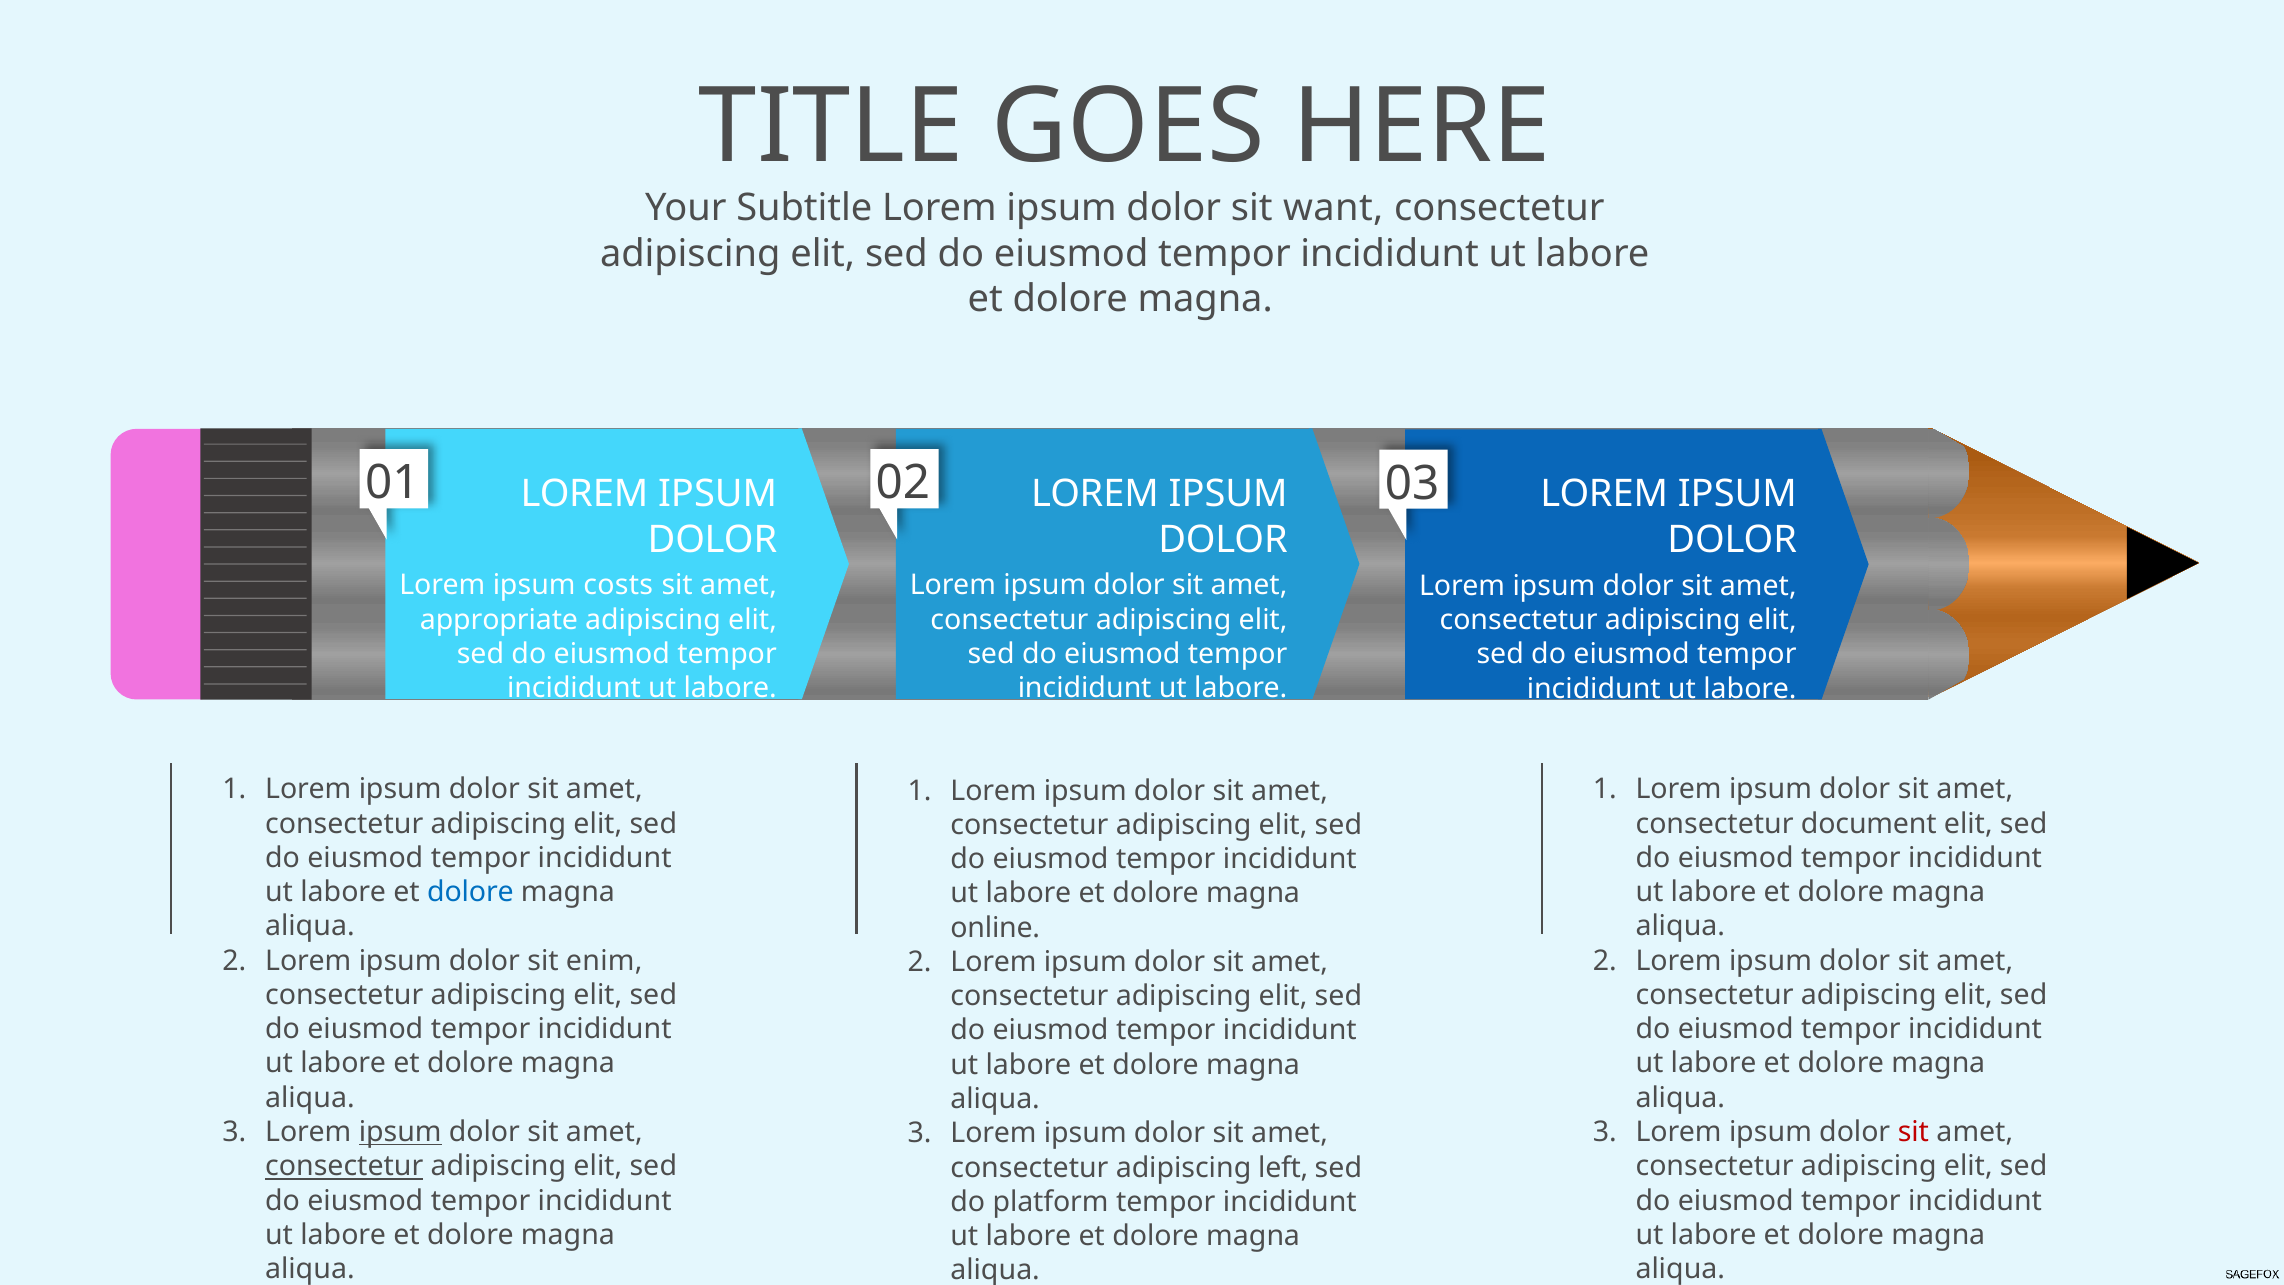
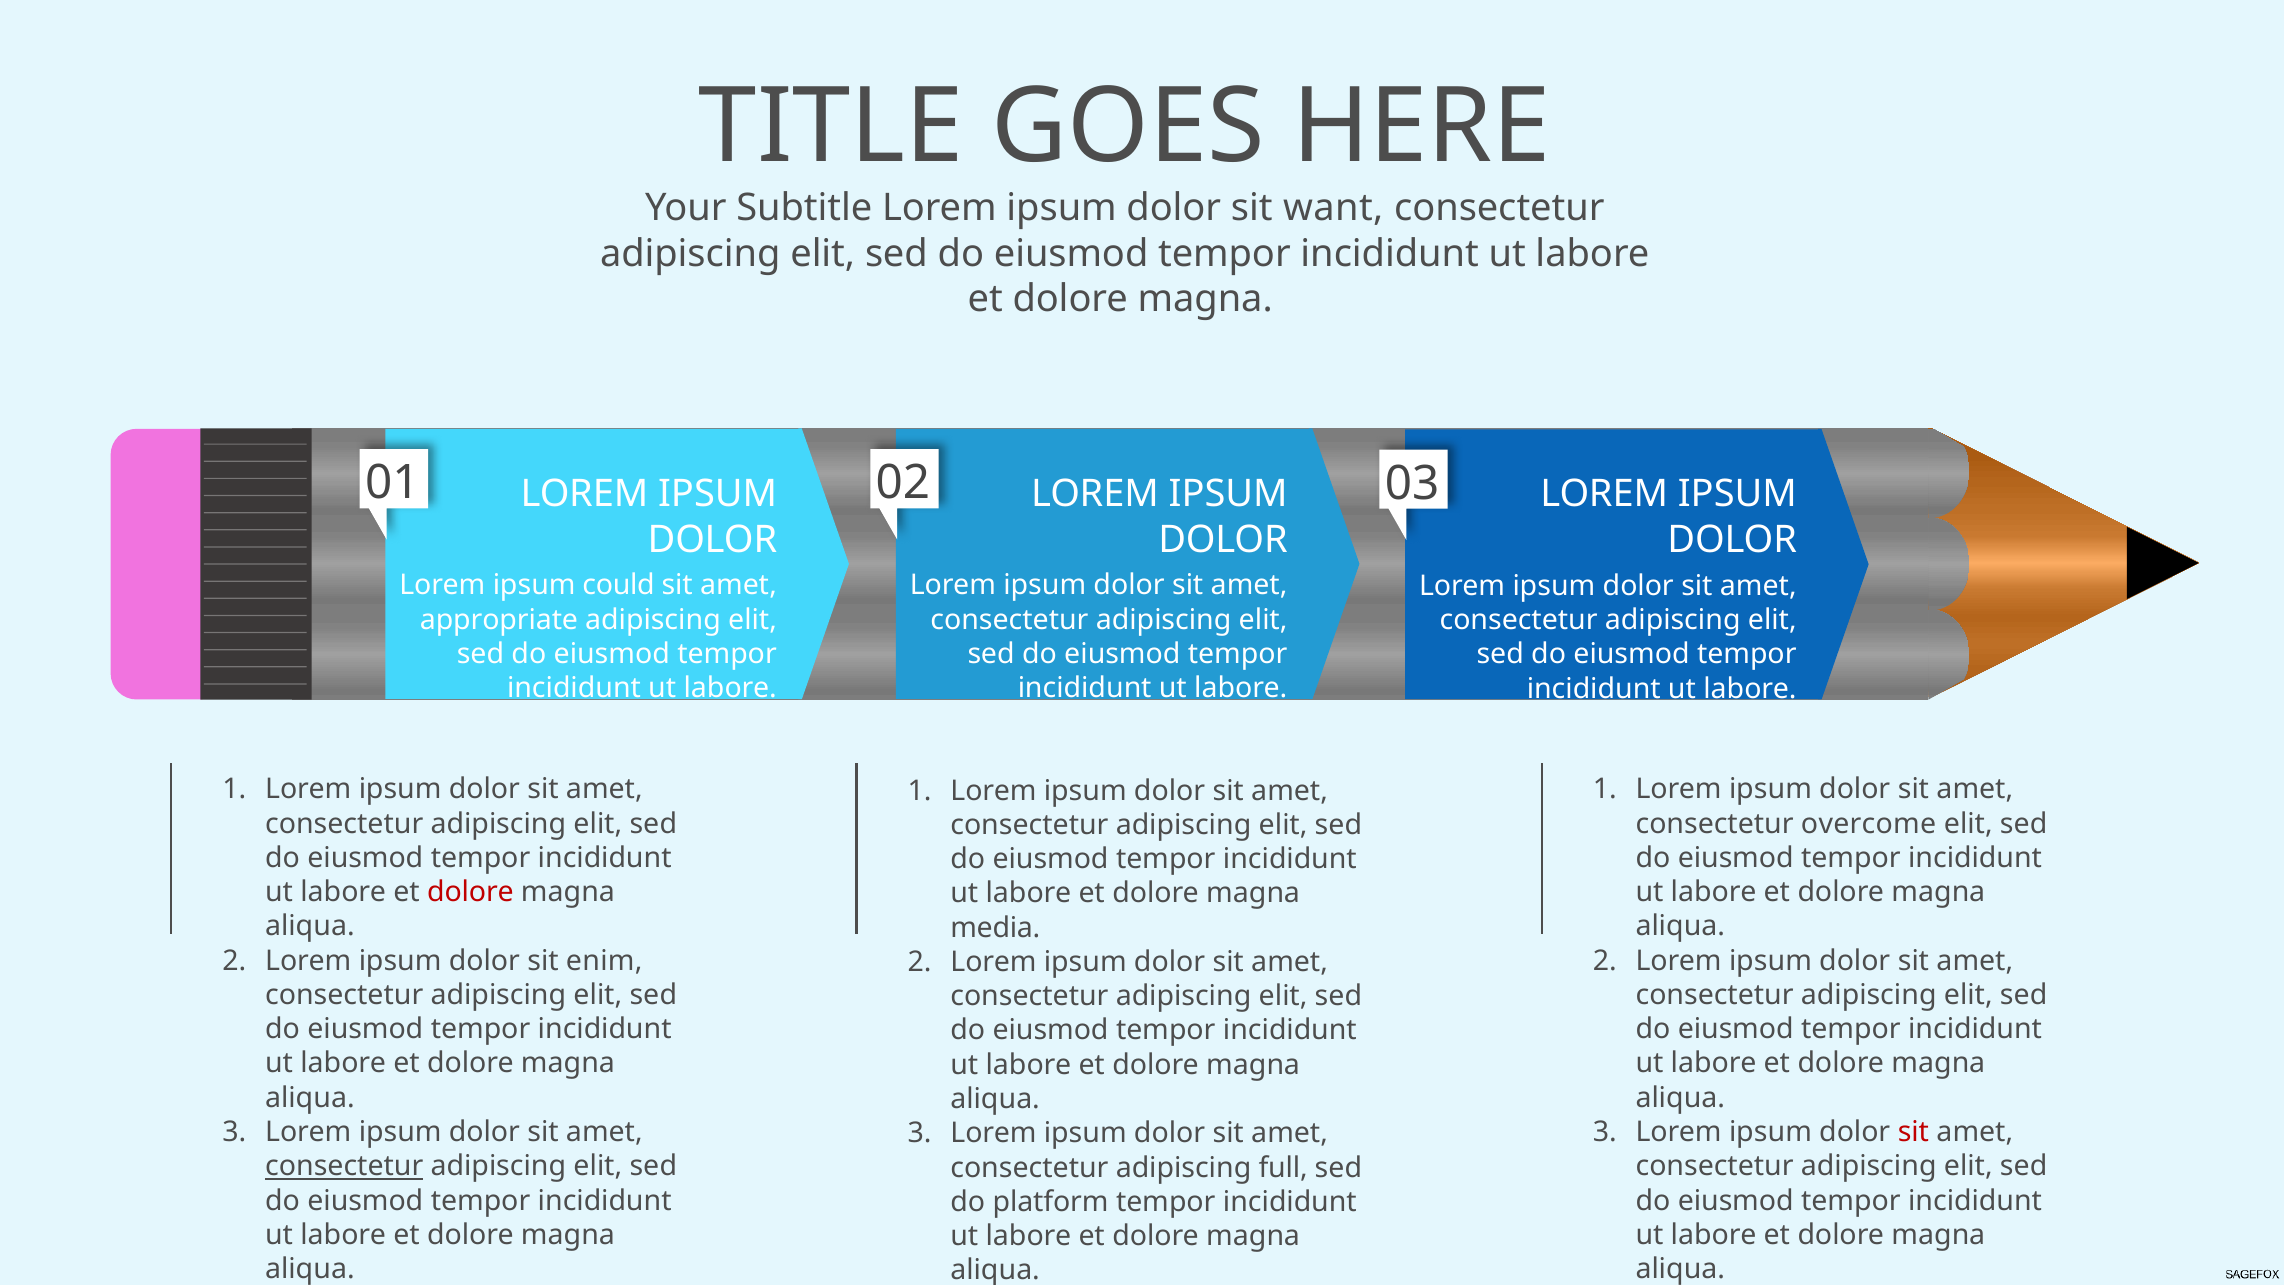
costs: costs -> could
document: document -> overcome
dolore at (471, 892) colour: blue -> red
online: online -> media
ipsum at (400, 1132) underline: present -> none
left: left -> full
